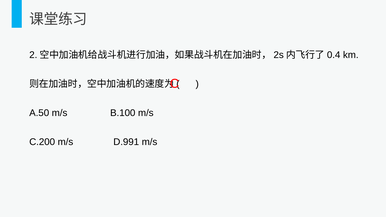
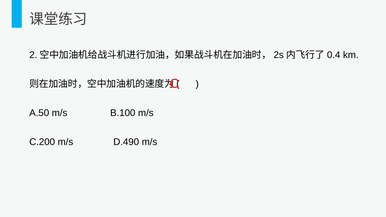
D.991: D.991 -> D.490
